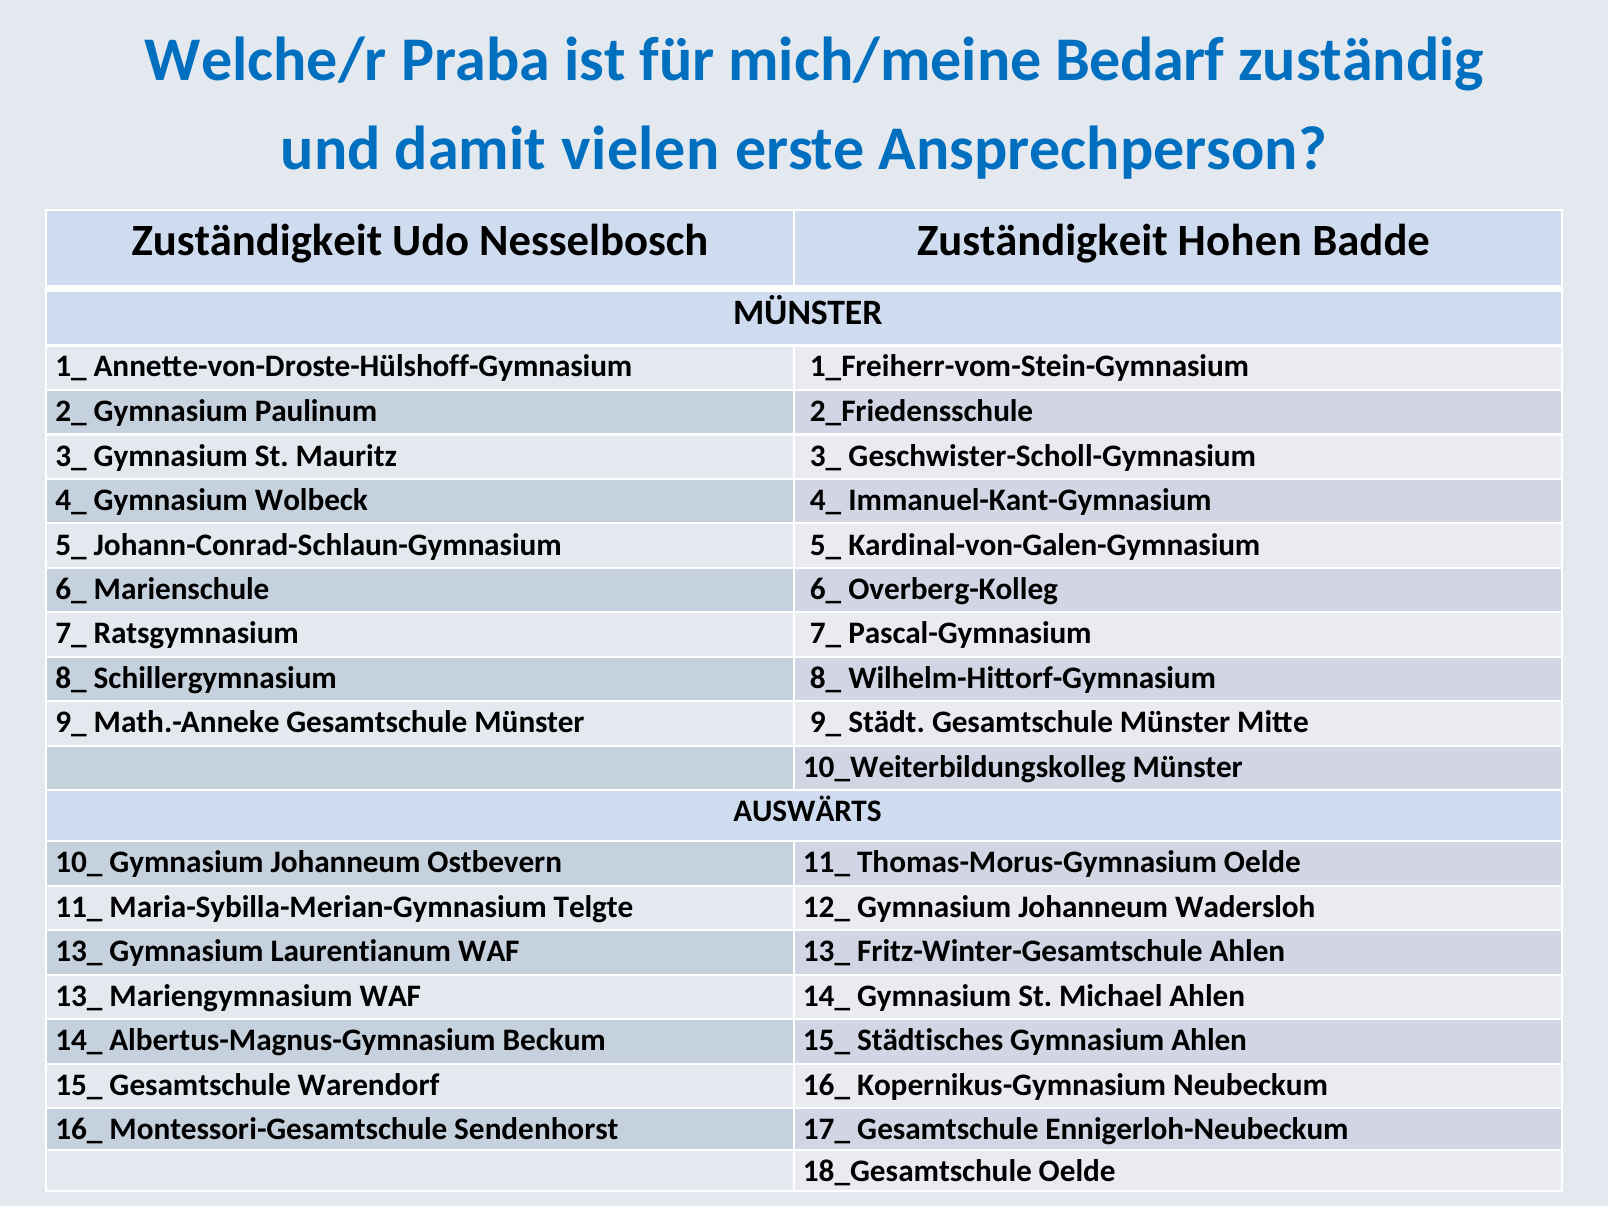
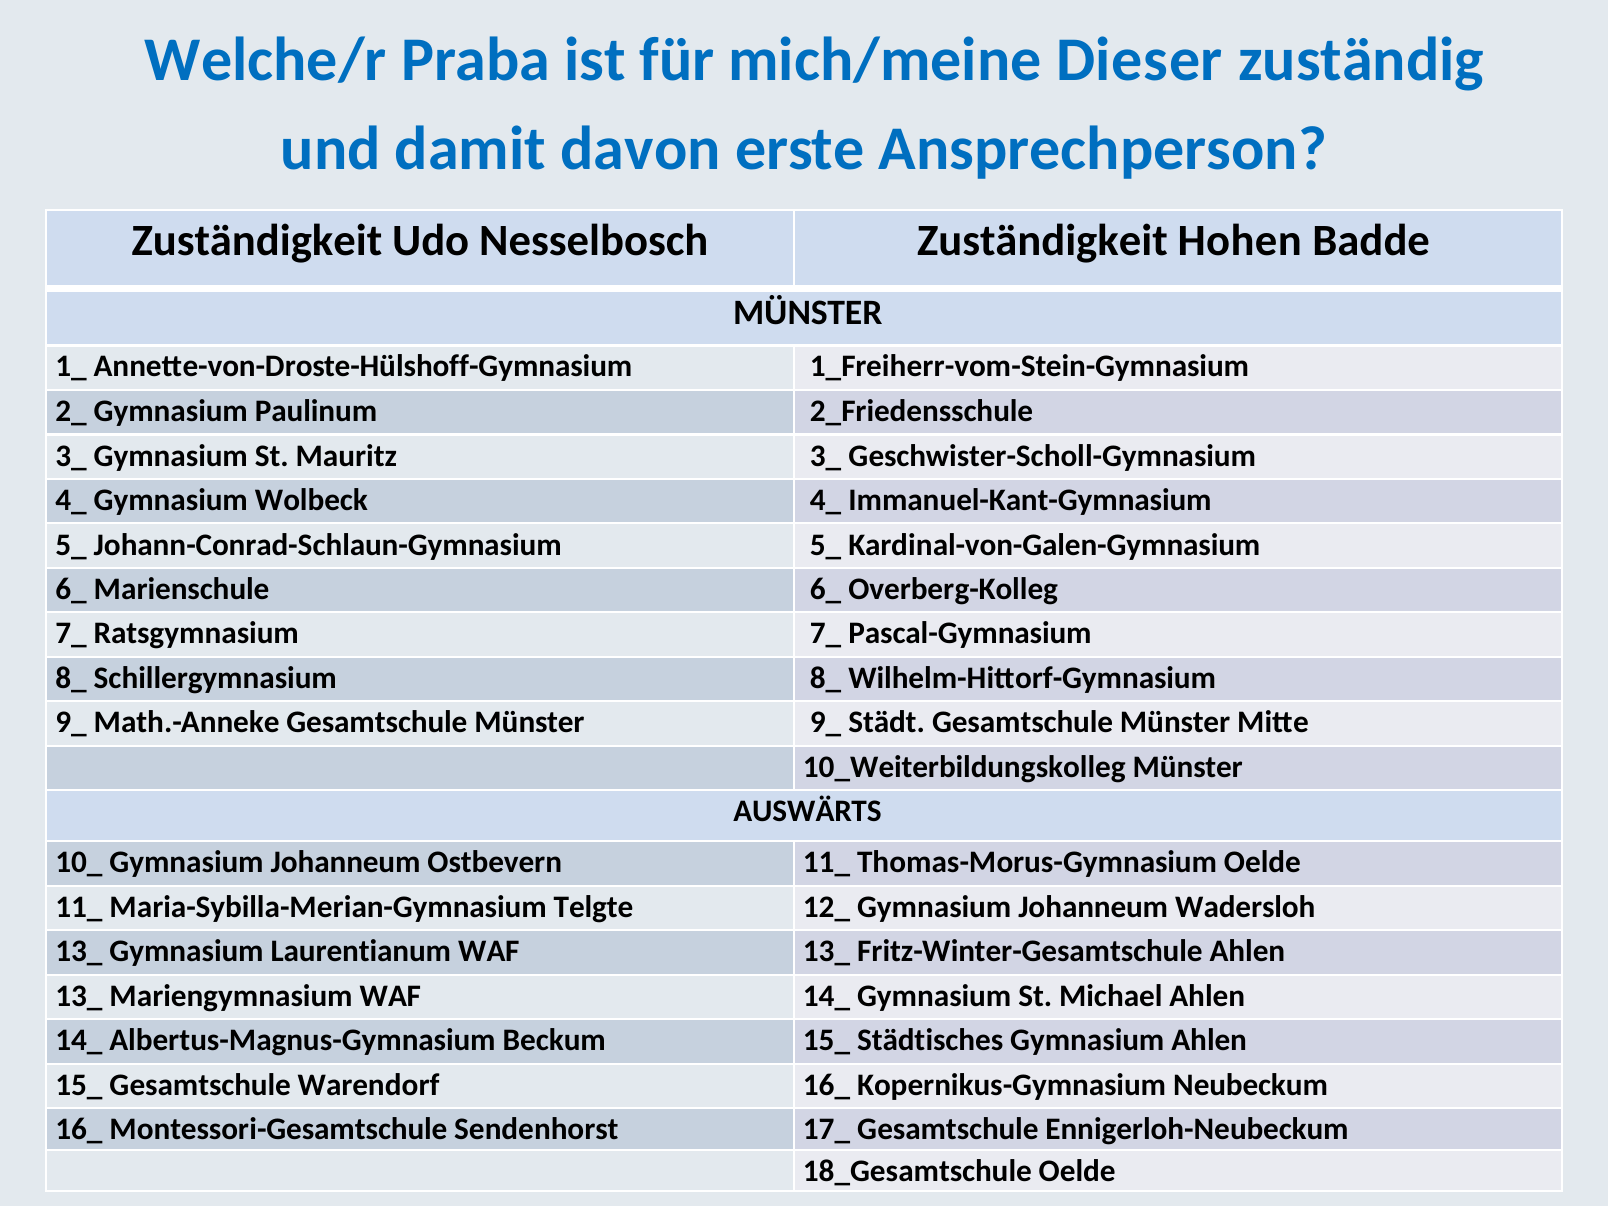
Bedarf: Bedarf -> Dieser
vielen: vielen -> davon
